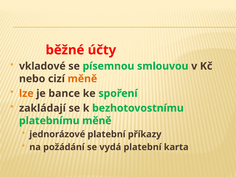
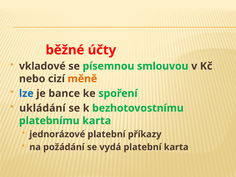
lze colour: orange -> blue
zakládají: zakládají -> ukládání
platebnímu měně: měně -> karta
